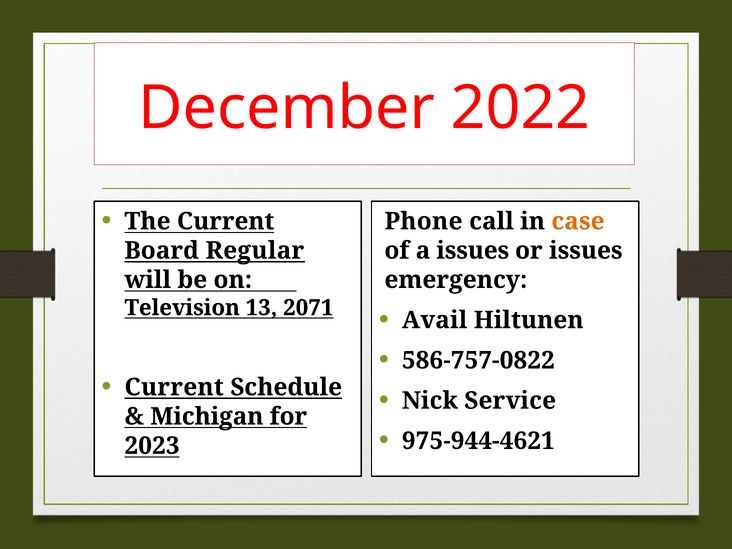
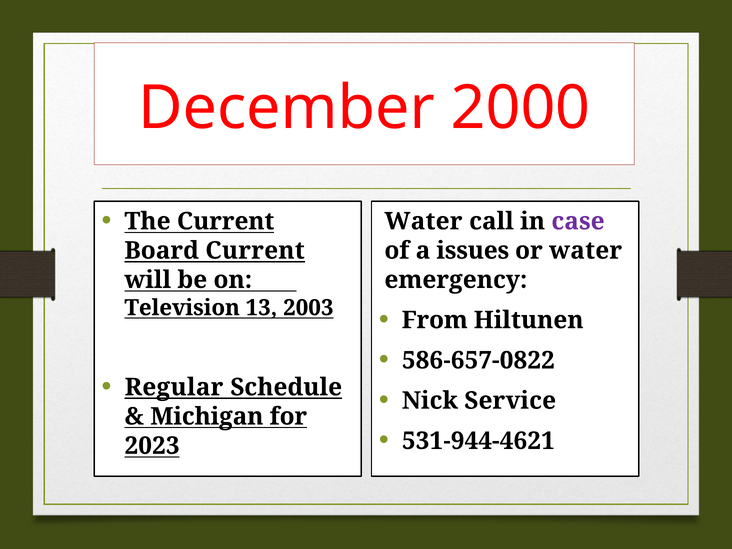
2022: 2022 -> 2000
Phone at (423, 221): Phone -> Water
case colour: orange -> purple
Board Regular: Regular -> Current
or issues: issues -> water
2071: 2071 -> 2003
Avail: Avail -> From
586-757-0822: 586-757-0822 -> 586-657-0822
Current at (174, 387): Current -> Regular
975-944-4621: 975-944-4621 -> 531-944-4621
